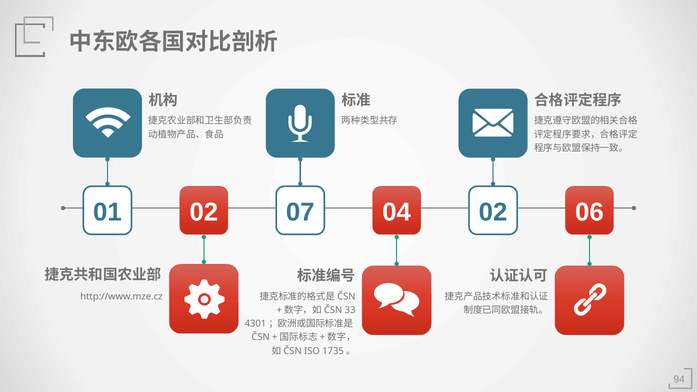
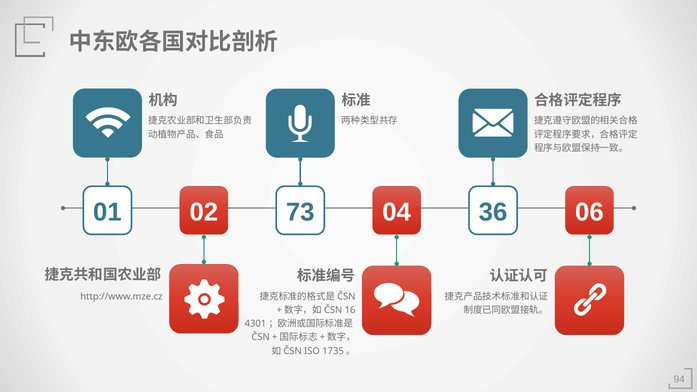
07: 07 -> 73
04 02: 02 -> 36
33: 33 -> 16
